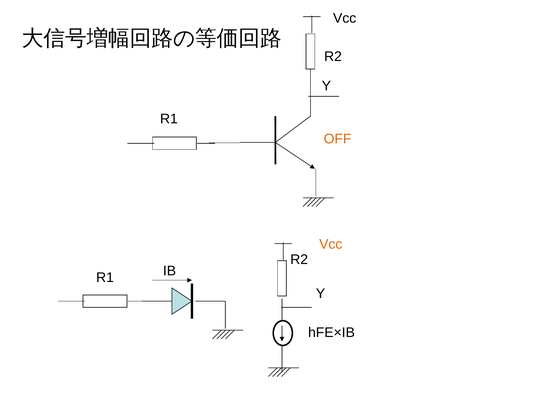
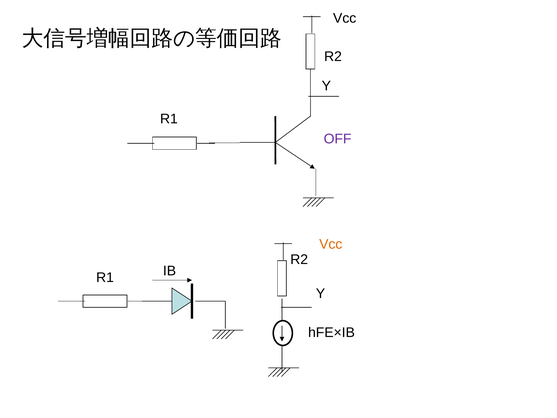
OFF colour: orange -> purple
